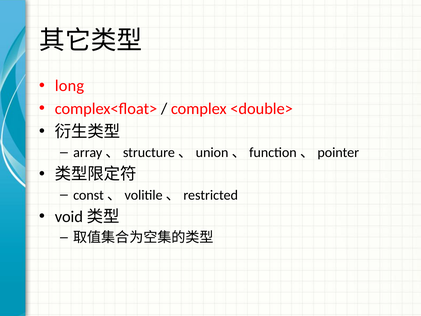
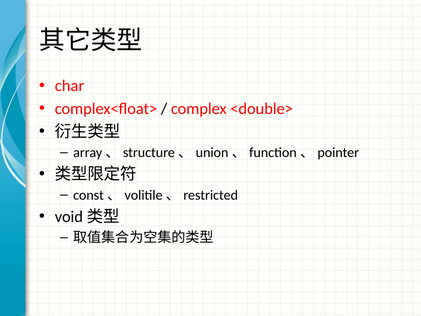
long: long -> char
